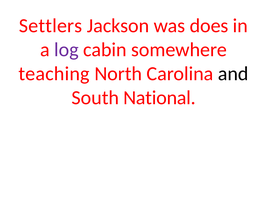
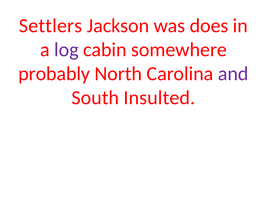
teaching: teaching -> probably
and colour: black -> purple
National: National -> Insulted
